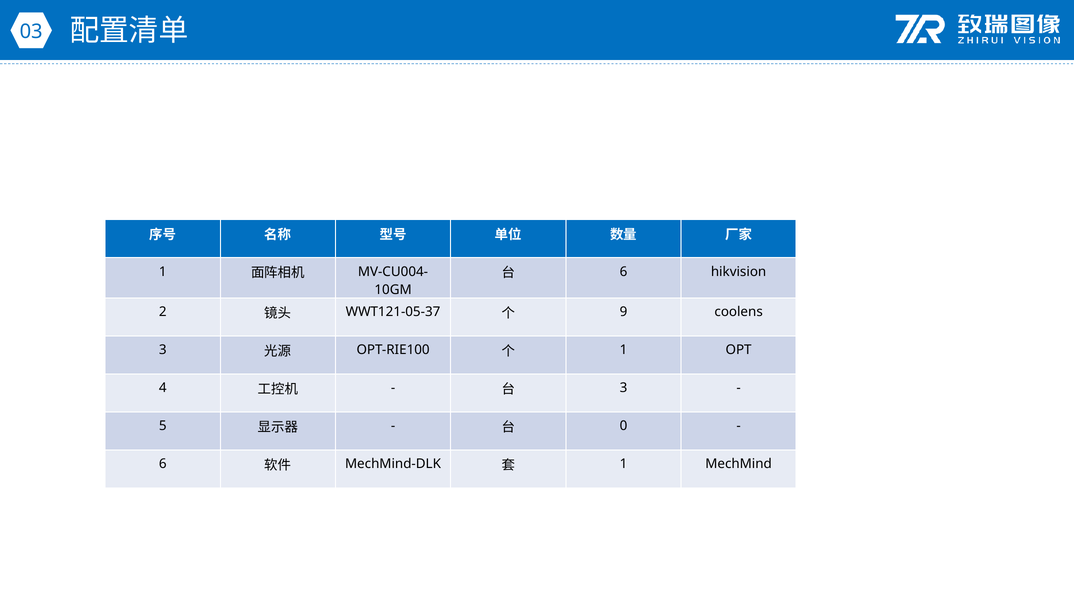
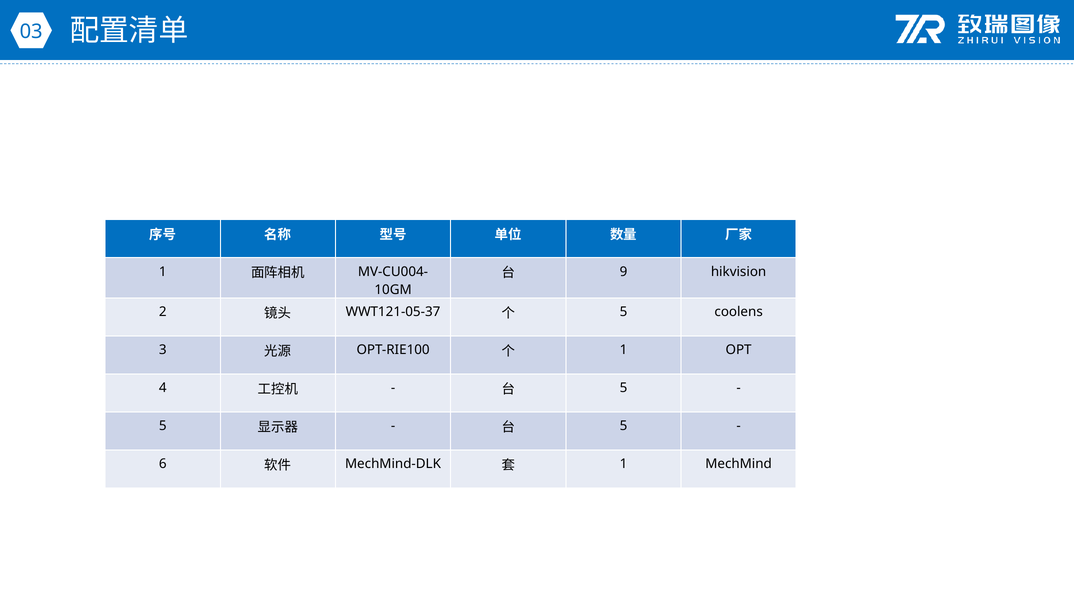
6 at (623, 272): 6 -> 9
9 at (623, 312): 9 -> 5
3 at (623, 388): 3 -> 5
0 at (623, 426): 0 -> 5
